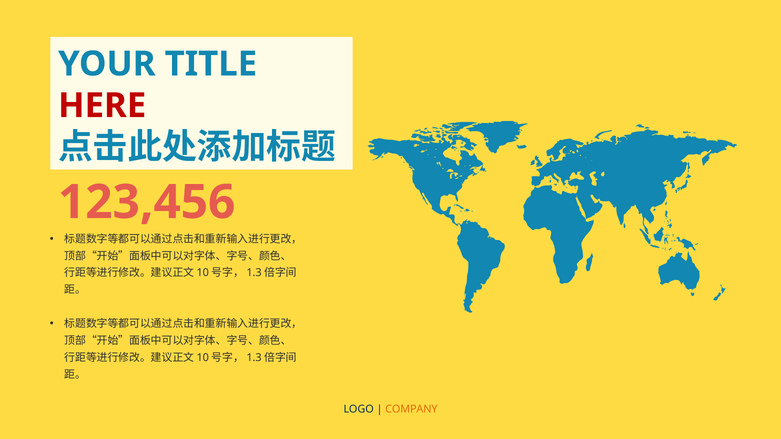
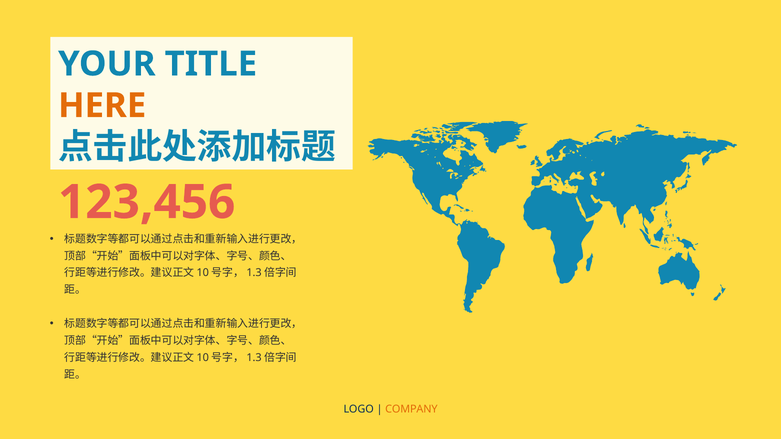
HERE colour: red -> orange
